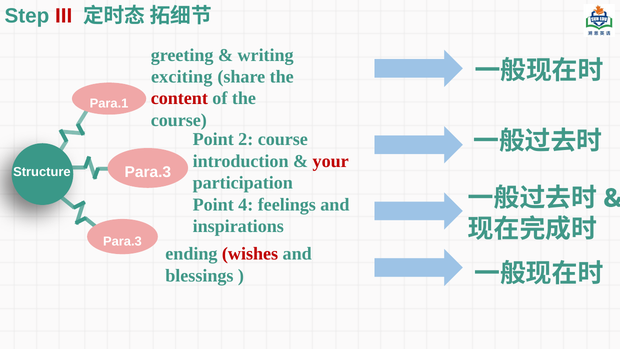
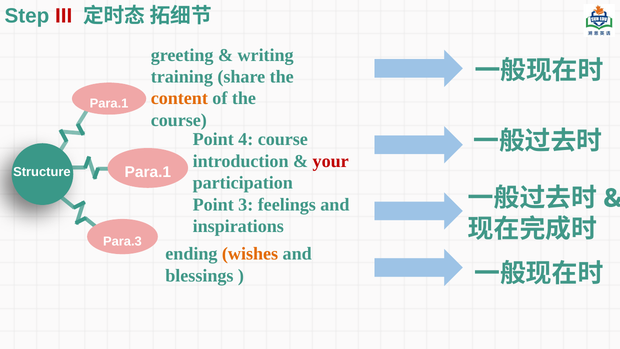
exciting: exciting -> training
content colour: red -> orange
2: 2 -> 4
Para.3 at (148, 172): Para.3 -> Para.1
4: 4 -> 3
wishes colour: red -> orange
